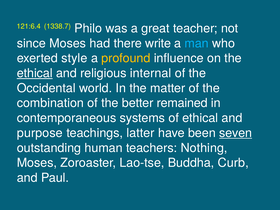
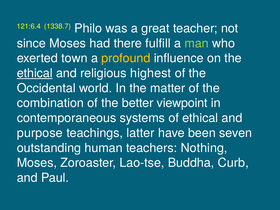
write: write -> fulfill
man colour: light blue -> light green
style: style -> town
internal: internal -> highest
remained: remained -> viewpoint
seven underline: present -> none
